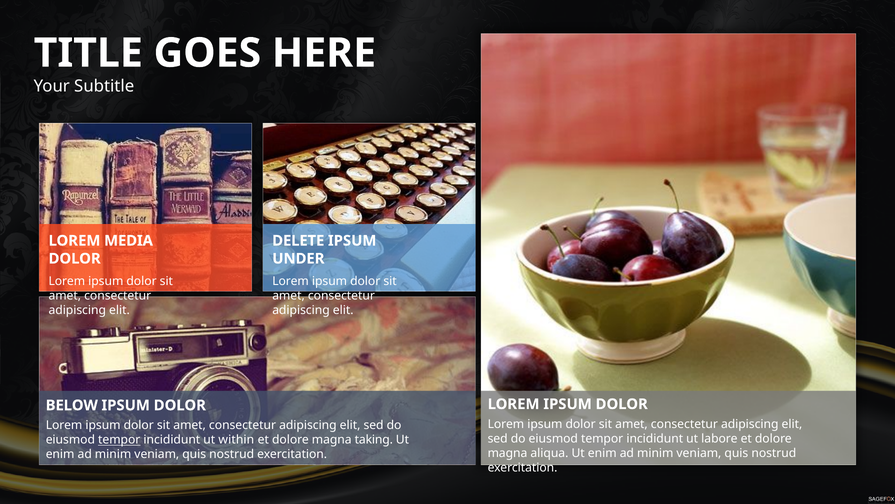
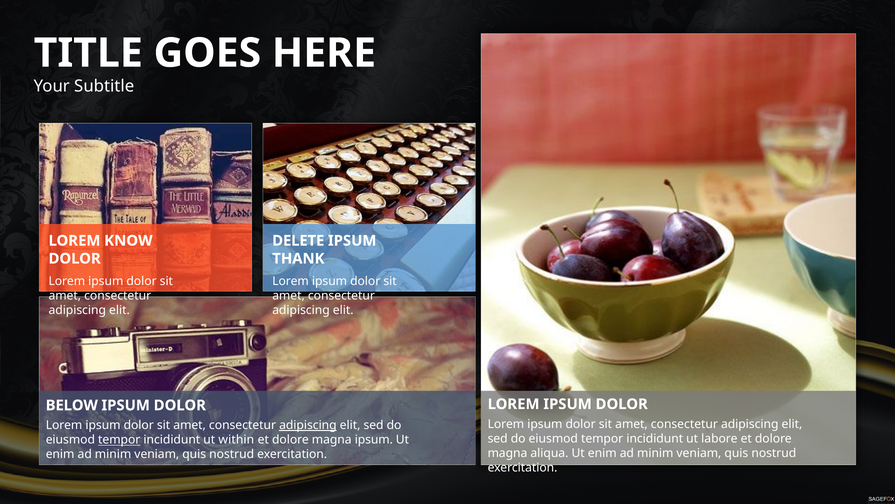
MEDIA: MEDIA -> KNOW
UNDER: UNDER -> THANK
adipiscing at (308, 425) underline: none -> present
magna taking: taking -> ipsum
